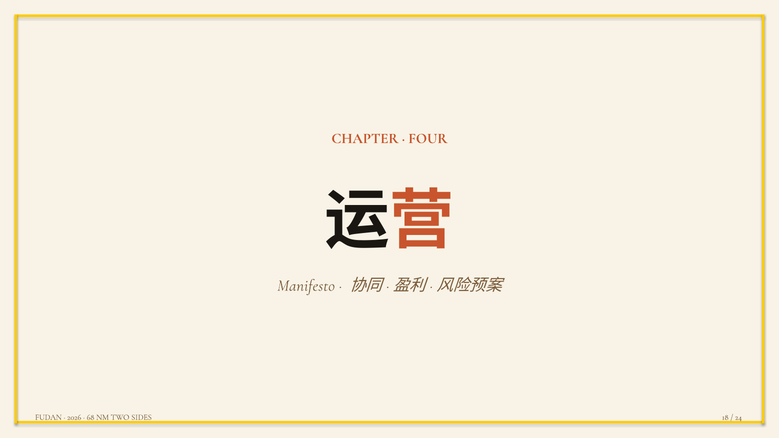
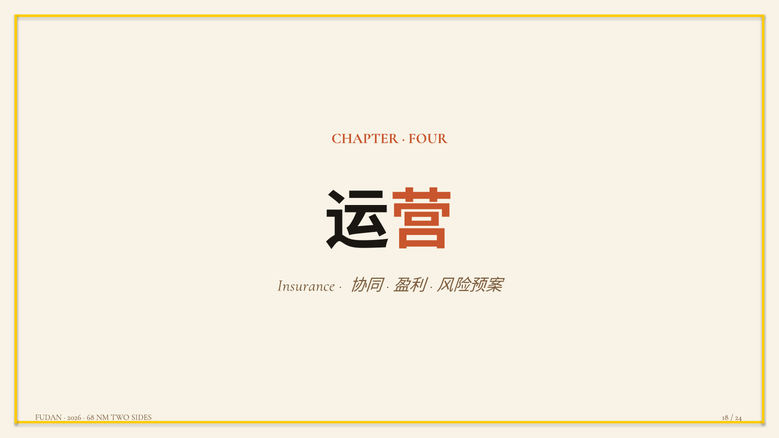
Manifesto: Manifesto -> Insurance
